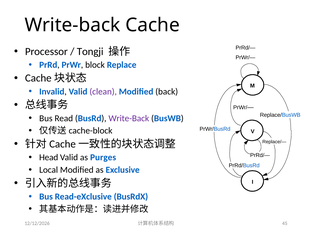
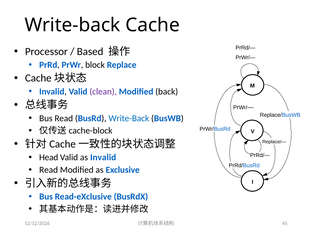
Tongji: Tongji -> Based
Write-Back at (129, 118) colour: purple -> blue
as Purges: Purges -> Invalid
Local at (49, 170): Local -> Read
